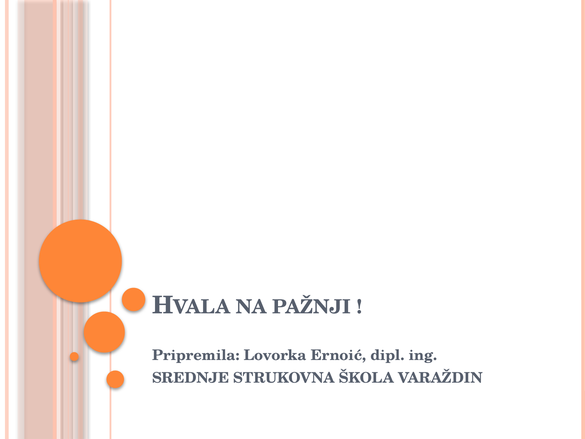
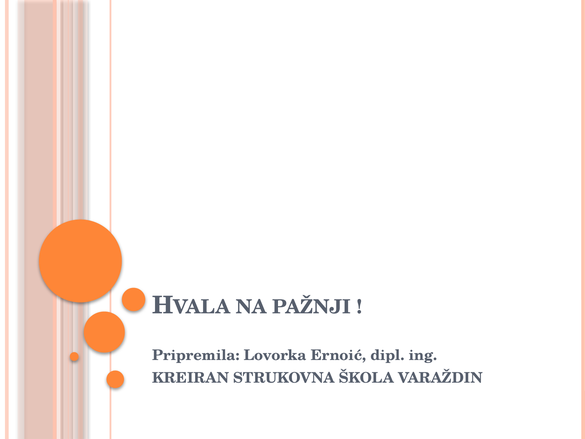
SREDNJE: SREDNJE -> KREIRAN
